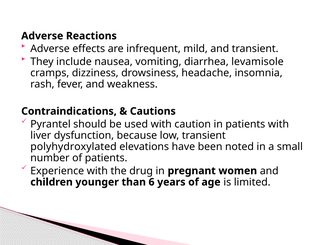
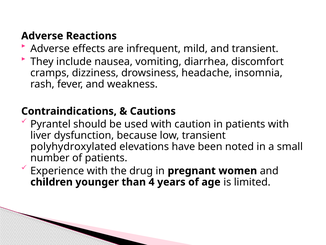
levamisole: levamisole -> discomfort
6: 6 -> 4
